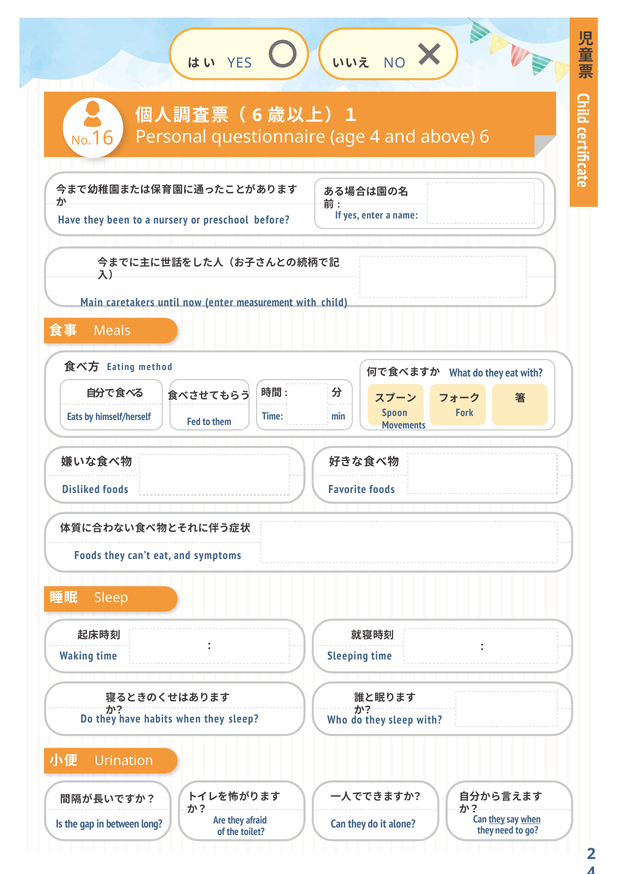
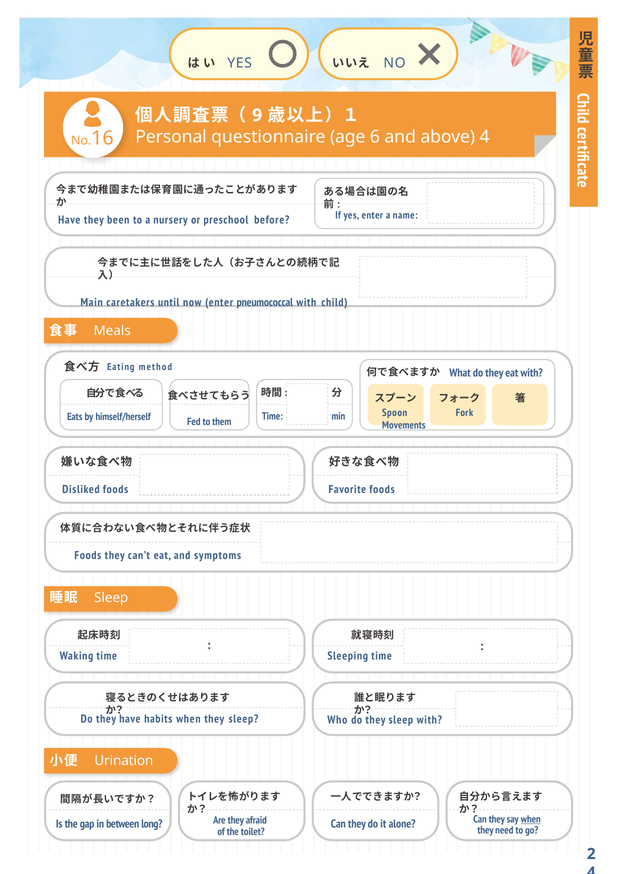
6 at (257, 115): 6 -> 9
age 4: 4 -> 6
above 6: 6 -> 4
measurement: measurement -> pneumococcal
they at (497, 818) underline: present -> none
